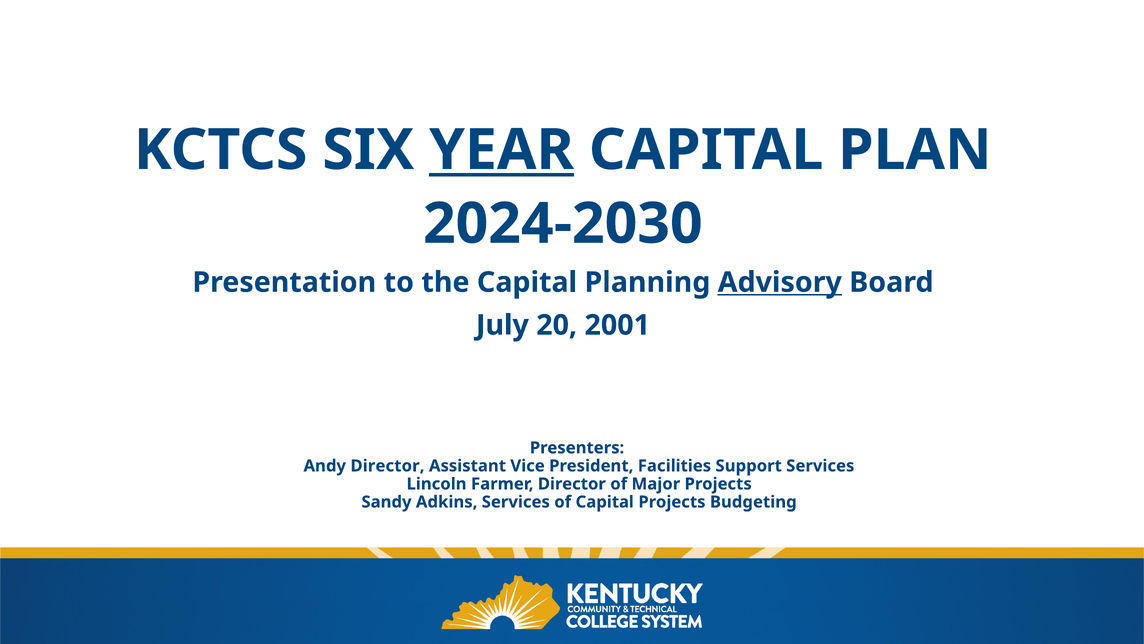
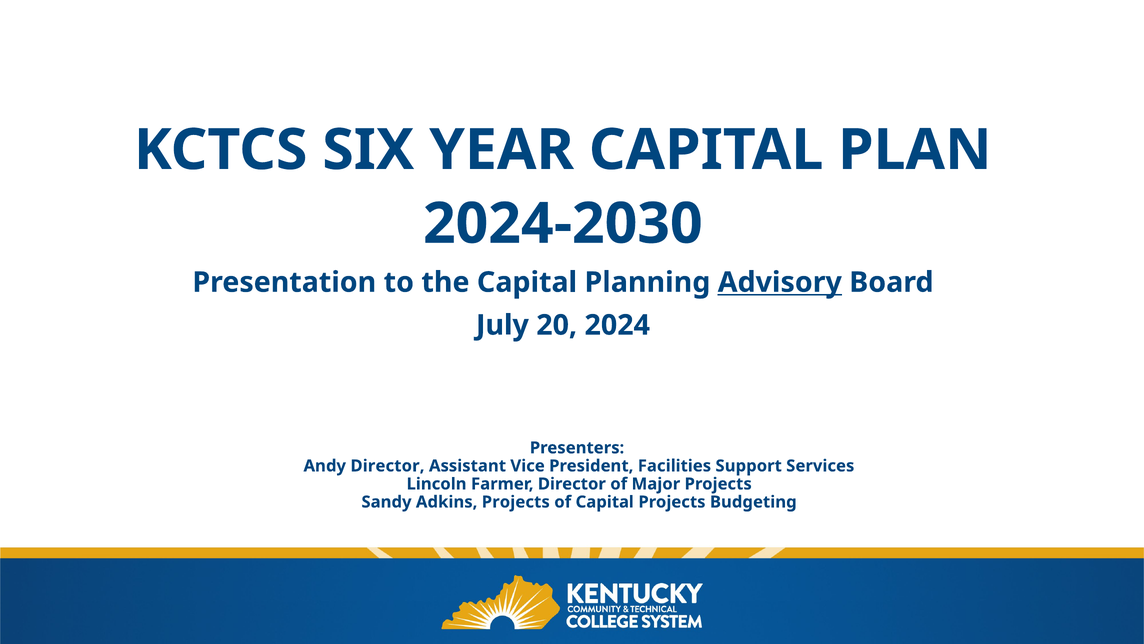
YEAR underline: present -> none
2001: 2001 -> 2024
Adkins Services: Services -> Projects
